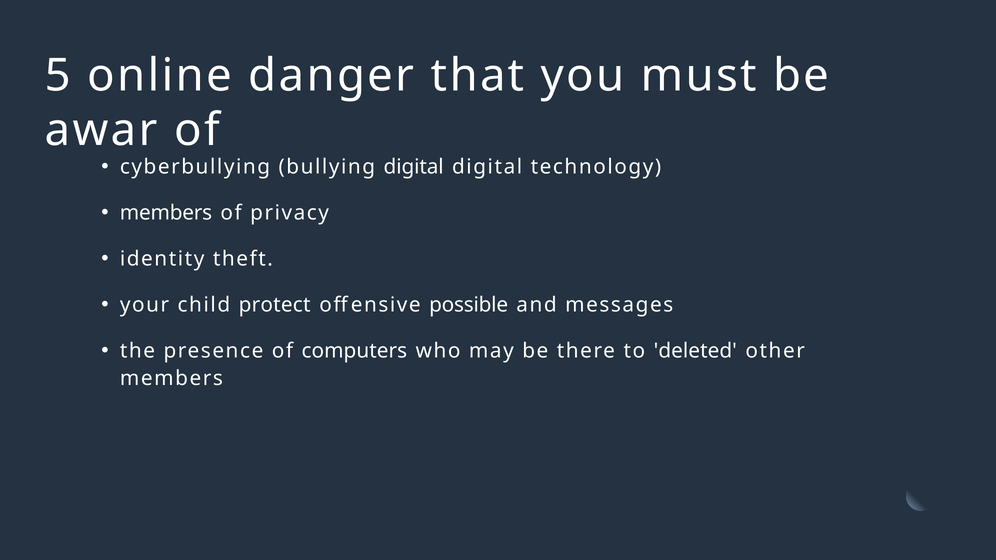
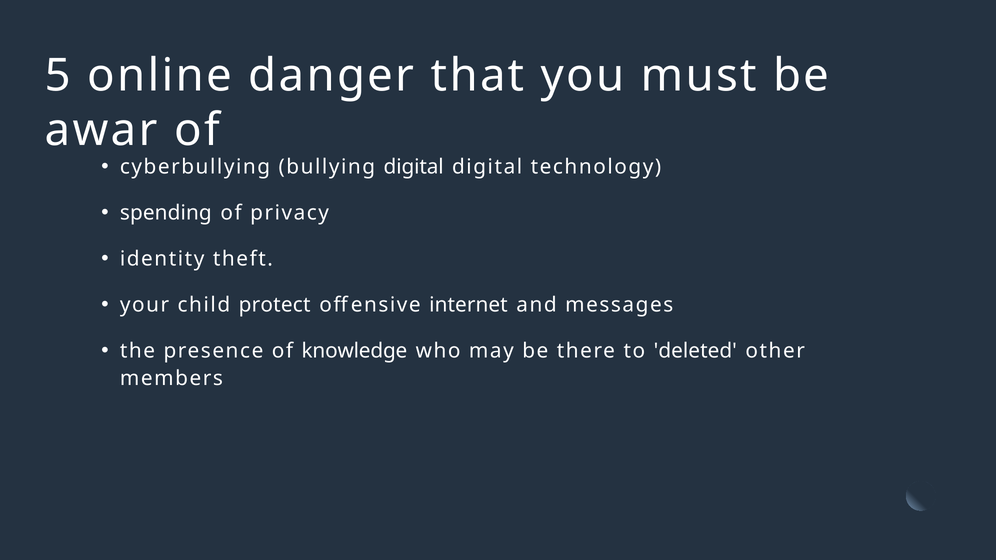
members at (166, 213): members -> spending
possible: possible -> internet
computers: computers -> knowledge
